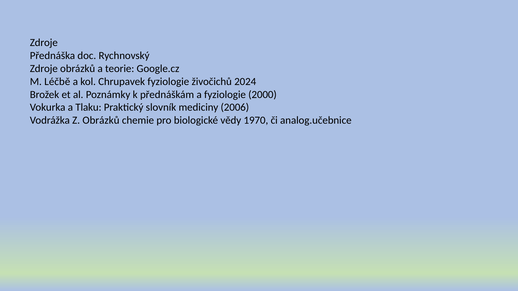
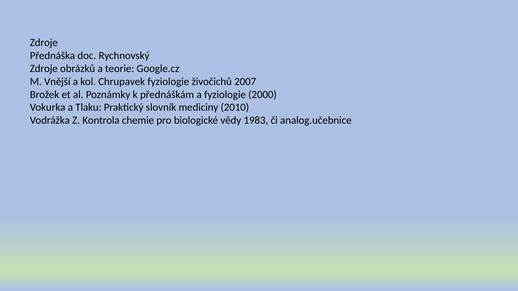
Léčbě: Léčbě -> Vnější
2024: 2024 -> 2007
2006: 2006 -> 2010
Z Obrázků: Obrázků -> Kontrola
1970: 1970 -> 1983
